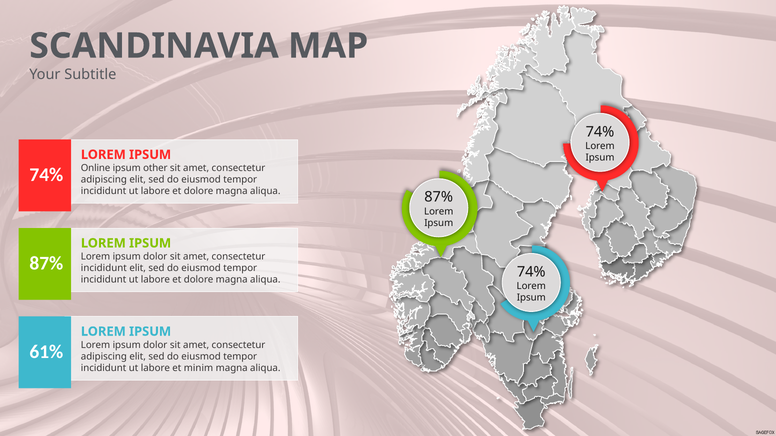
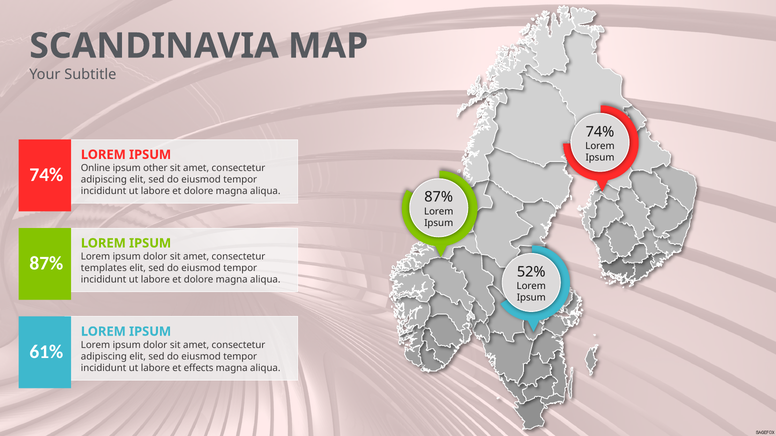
incididunt at (104, 268): incididunt -> templates
74% at (531, 272): 74% -> 52%
minim: minim -> effects
